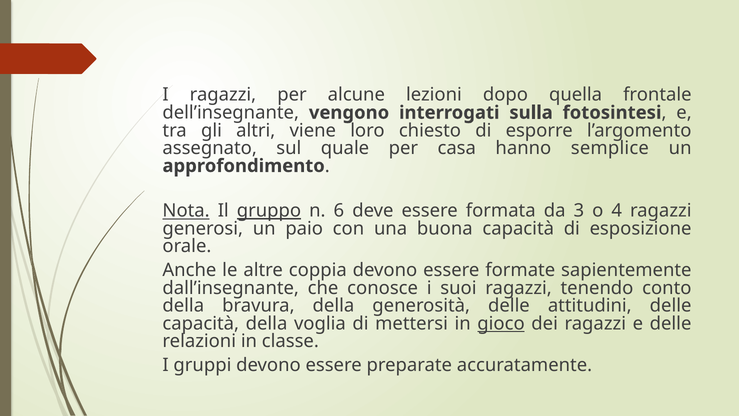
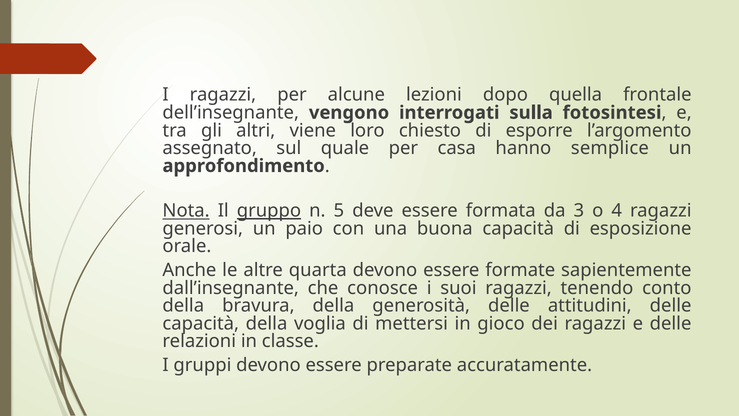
6: 6 -> 5
coppia: coppia -> quarta
gioco underline: present -> none
